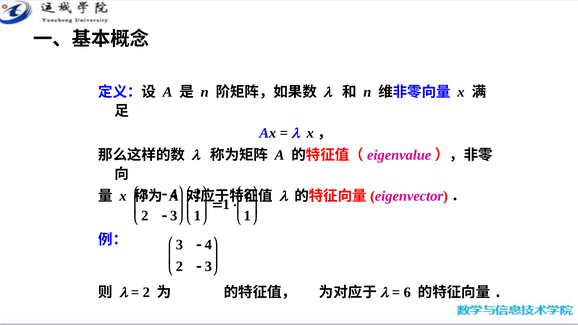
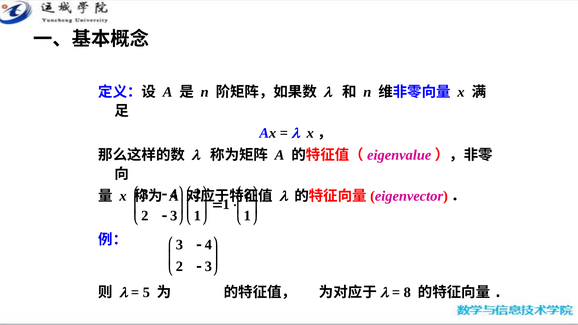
2 at (146, 292): 2 -> 5
6: 6 -> 8
